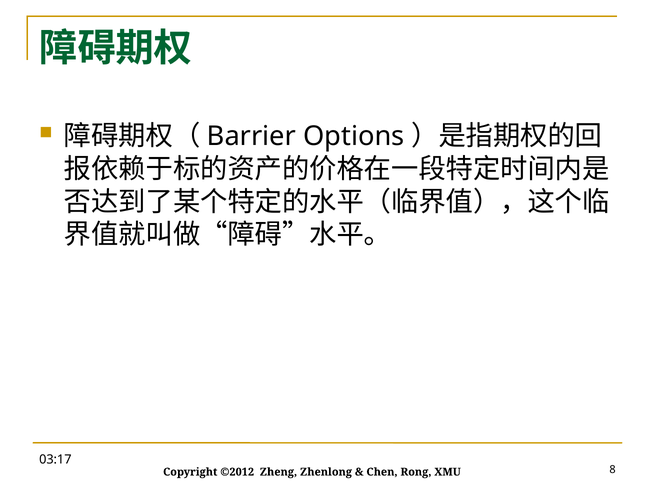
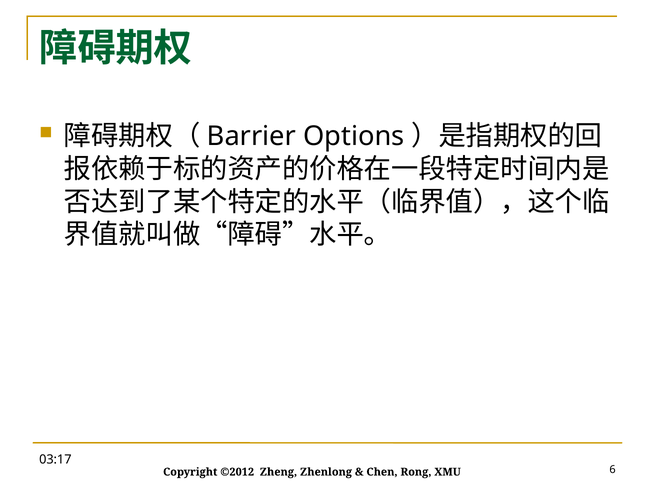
8: 8 -> 6
